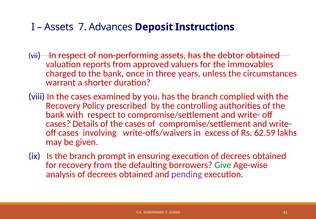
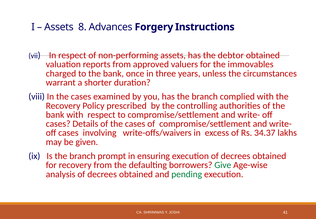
7: 7 -> 8
Deposit: Deposit -> Forgery
62.59: 62.59 -> 34.37
pending colour: purple -> green
